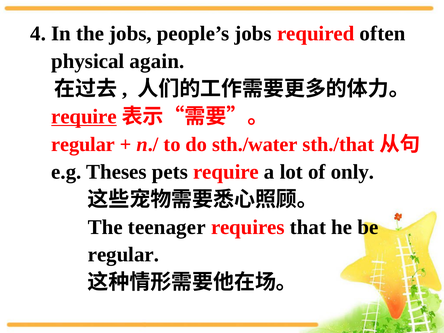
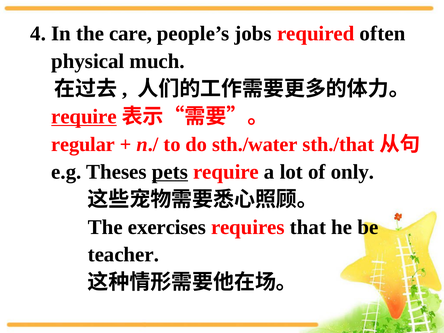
the jobs: jobs -> care
again: again -> much
pets underline: none -> present
teenager: teenager -> exercises
regular at (123, 255): regular -> teacher
